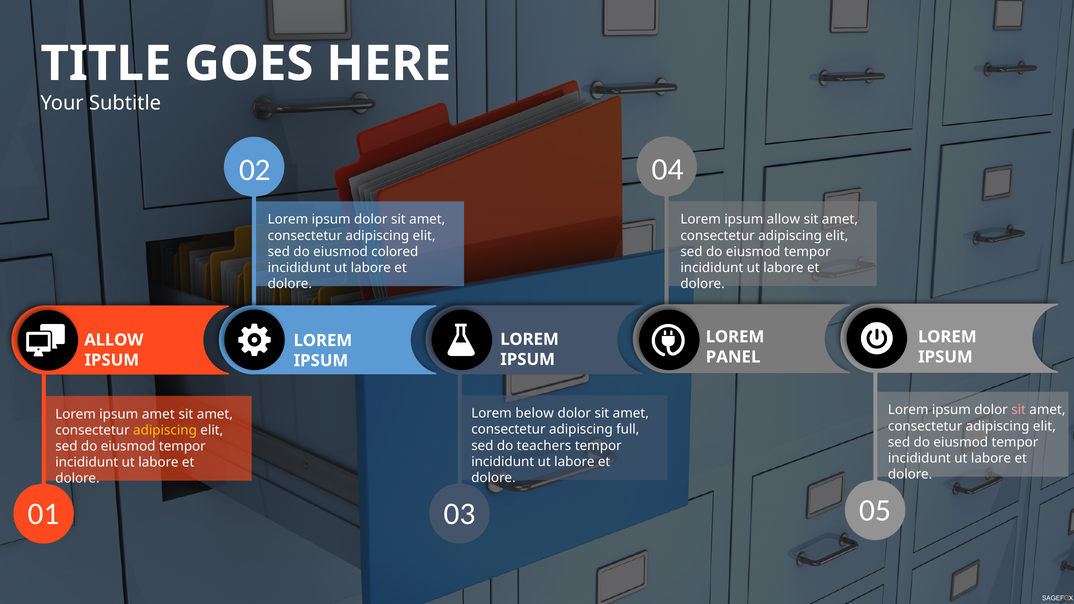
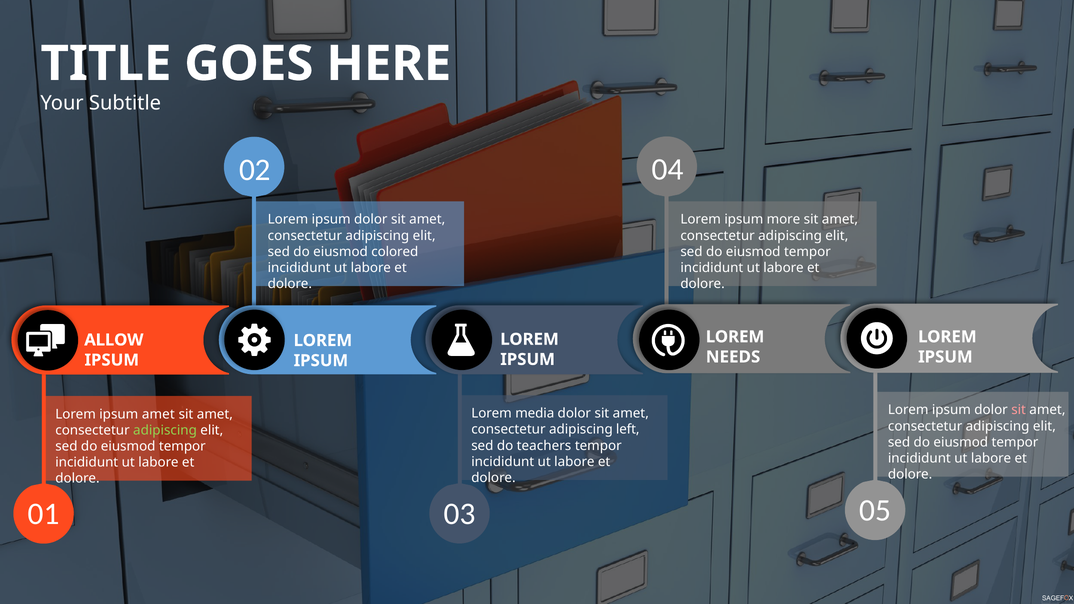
ipsum allow: allow -> more
PANEL: PANEL -> NEEDS
below: below -> media
full: full -> left
adipiscing at (165, 430) colour: yellow -> light green
